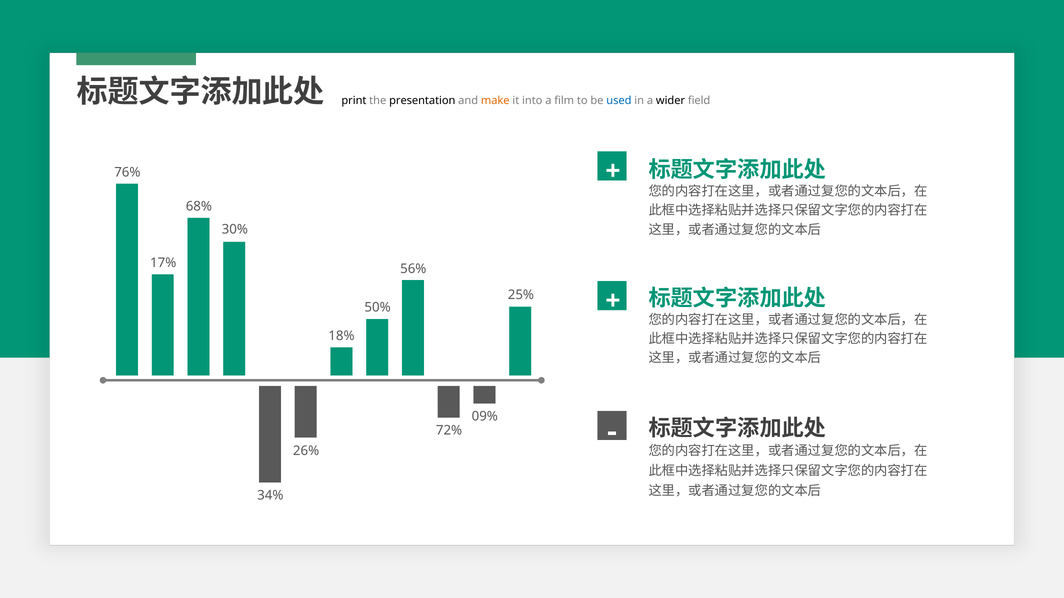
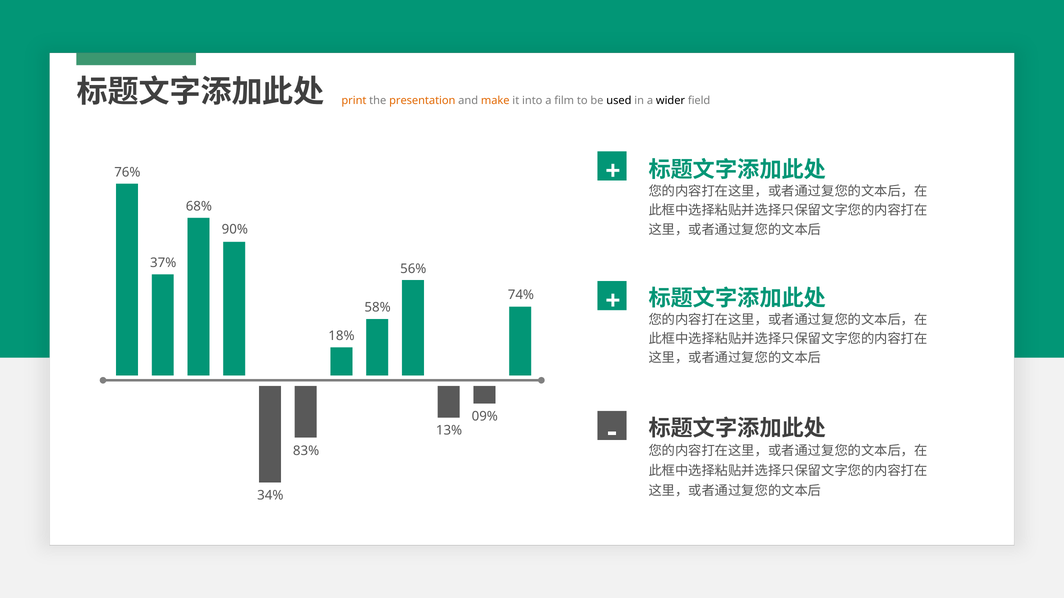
print colour: black -> orange
presentation colour: black -> orange
used colour: blue -> black
30%: 30% -> 90%
17%: 17% -> 37%
25%: 25% -> 74%
50%: 50% -> 58%
72%: 72% -> 13%
26%: 26% -> 83%
